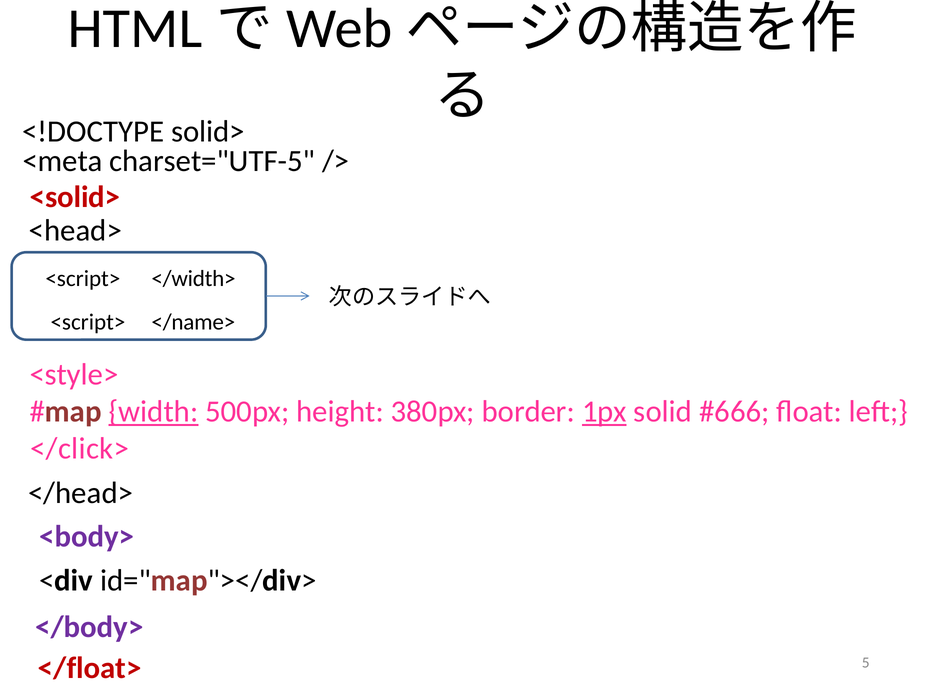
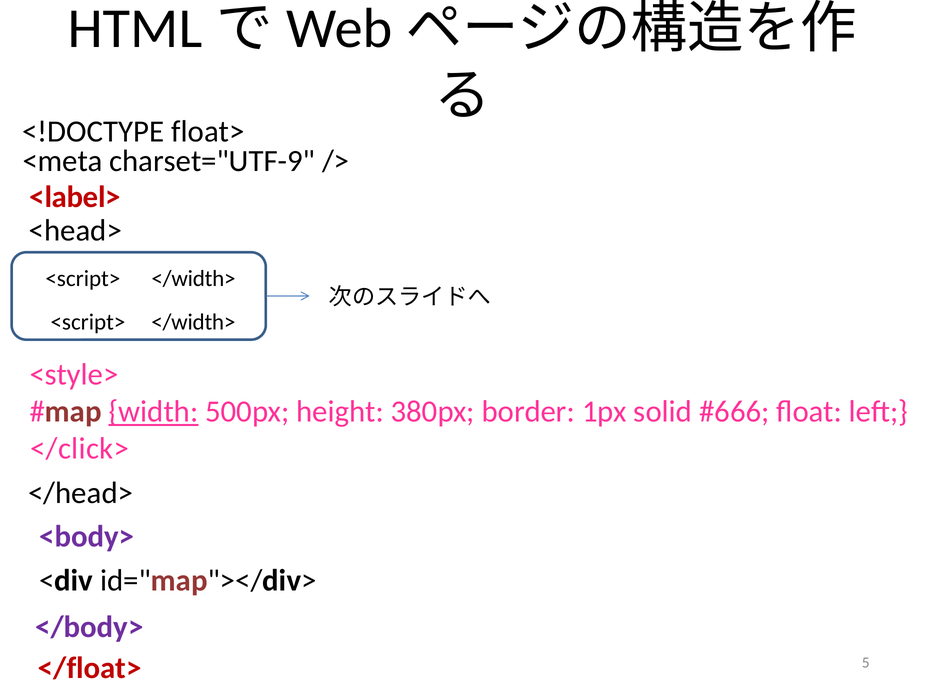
solid>: solid> -> float>
charset="UTF-5: charset="UTF-5 -> charset="UTF-9
<solid>: <solid> -> <label>
</name> at (193, 322): </name> -> </width>
1px underline: present -> none
